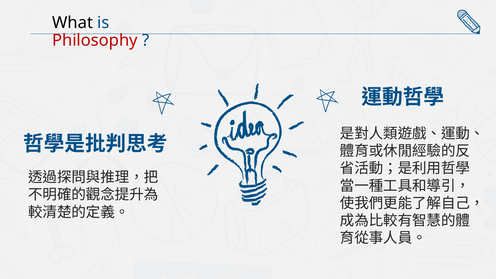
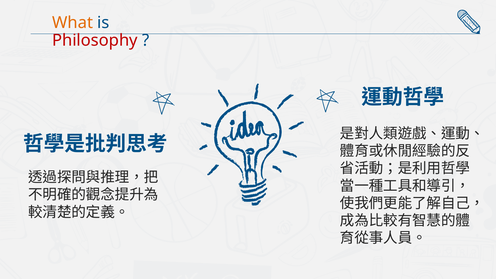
What colour: black -> orange
